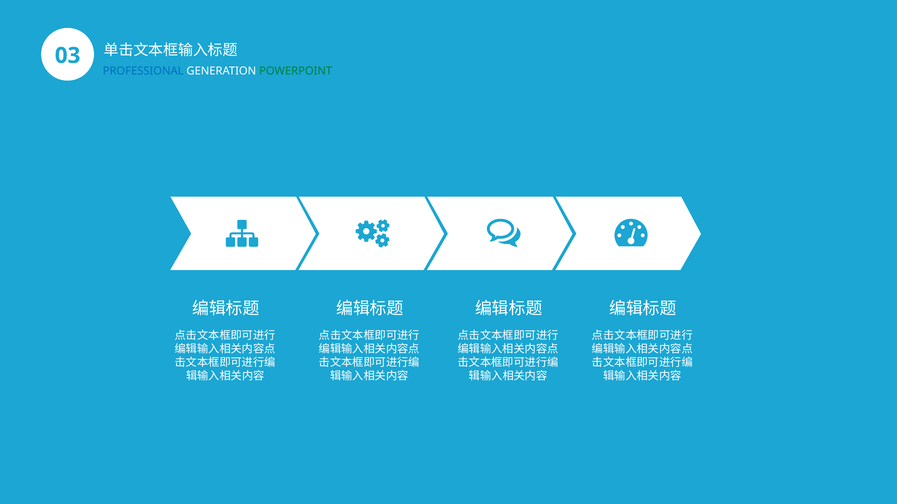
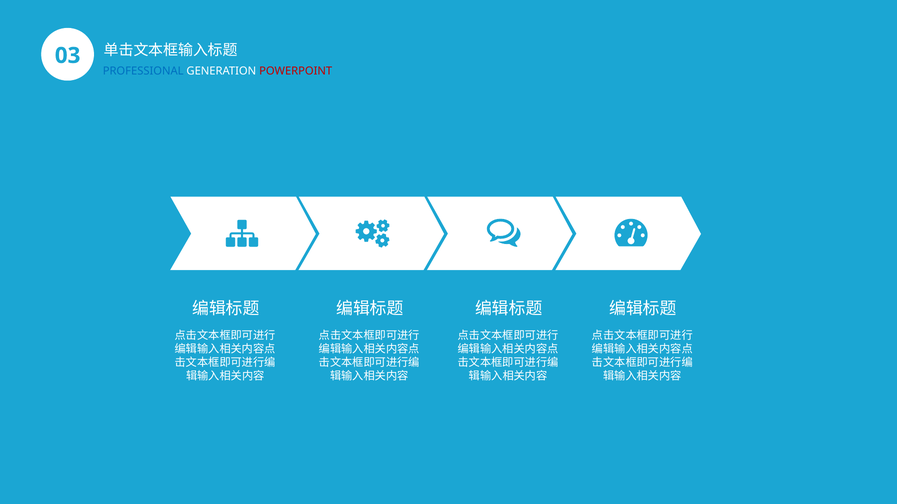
POWERPOINT colour: green -> red
